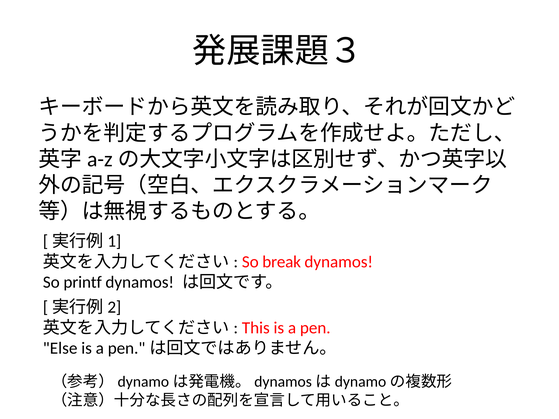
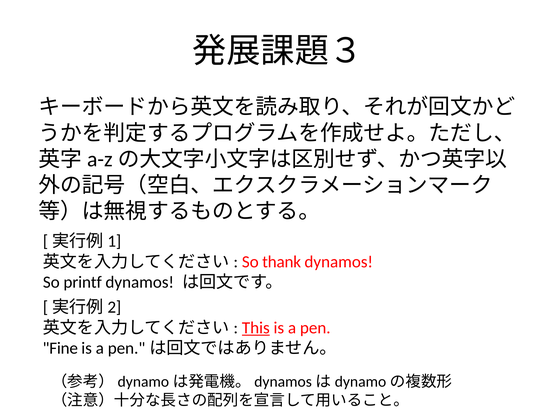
break: break -> thank
This underline: none -> present
Else: Else -> Fine
